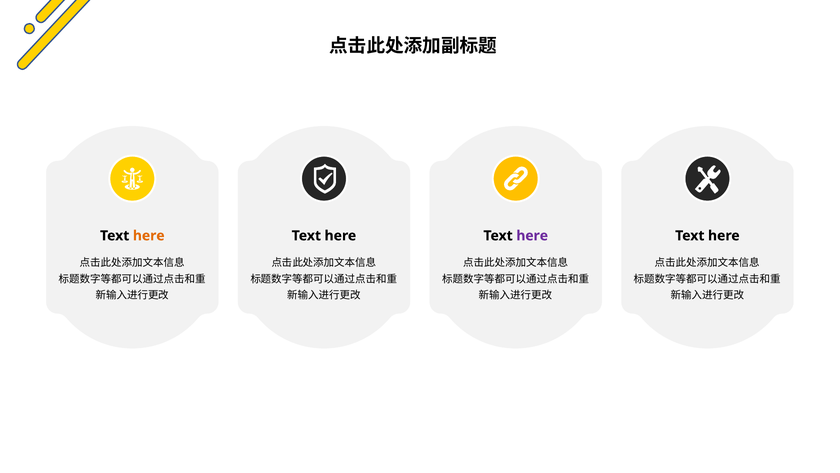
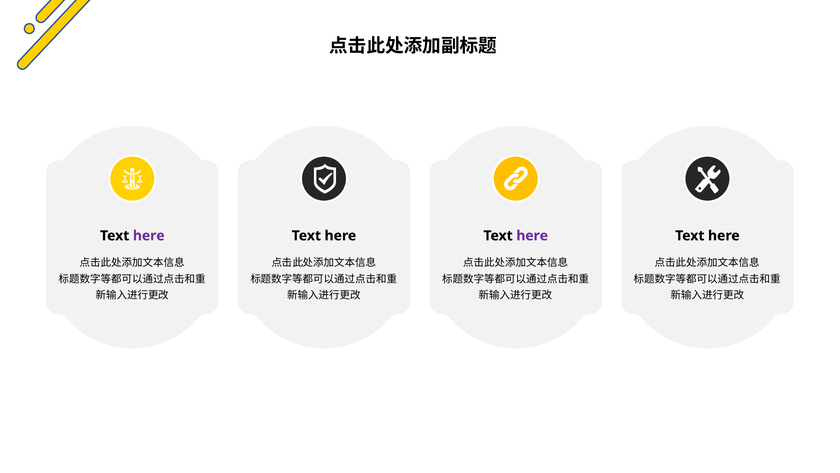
here at (149, 235) colour: orange -> purple
